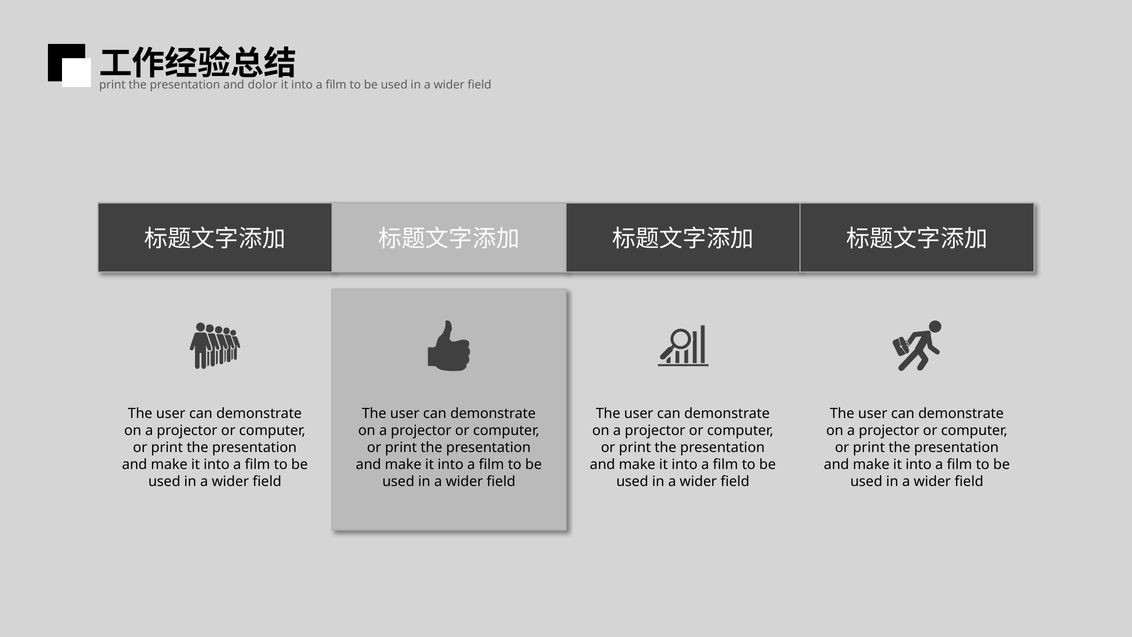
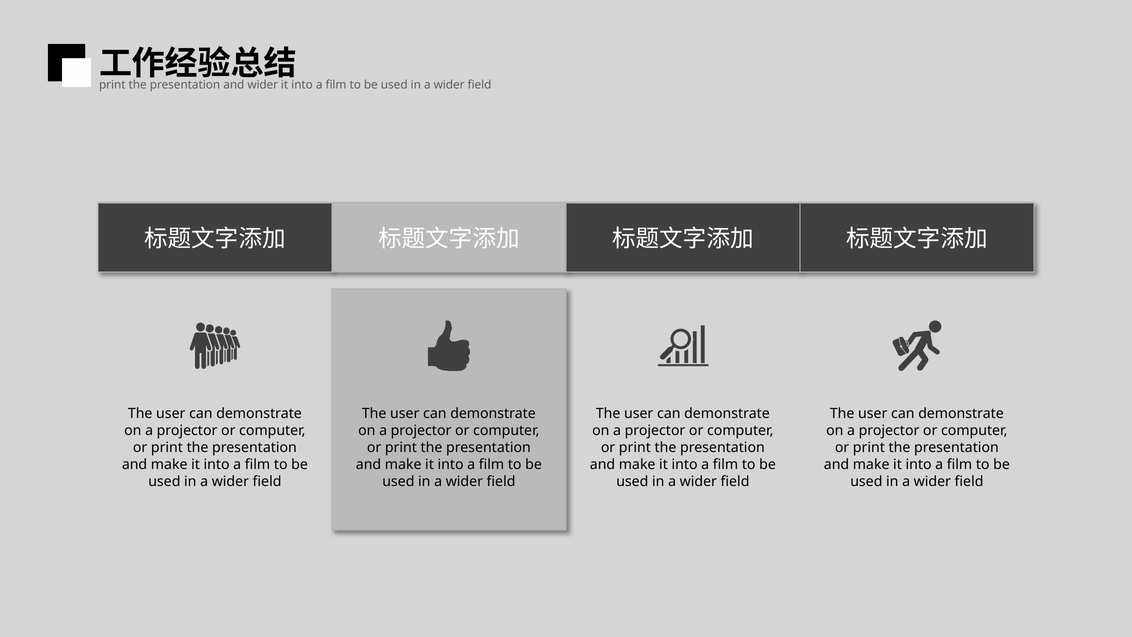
and dolor: dolor -> wider
